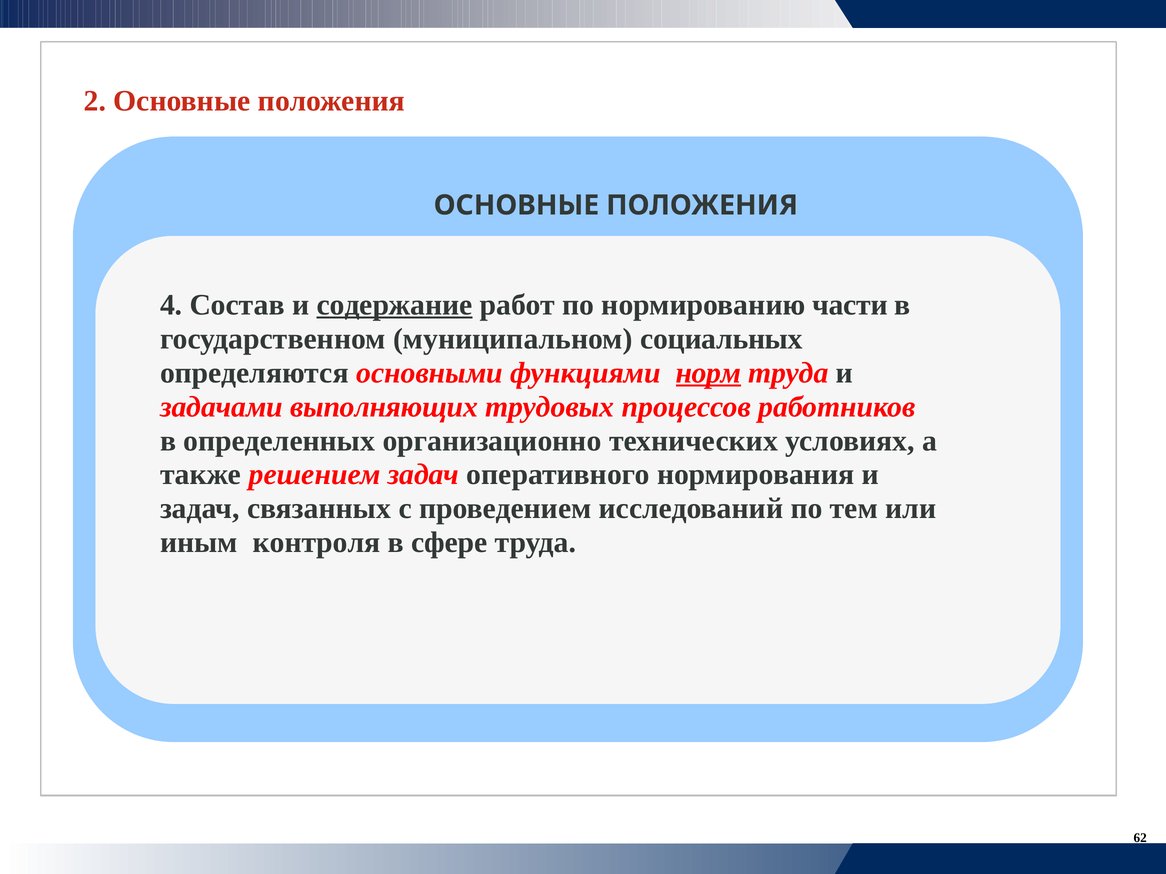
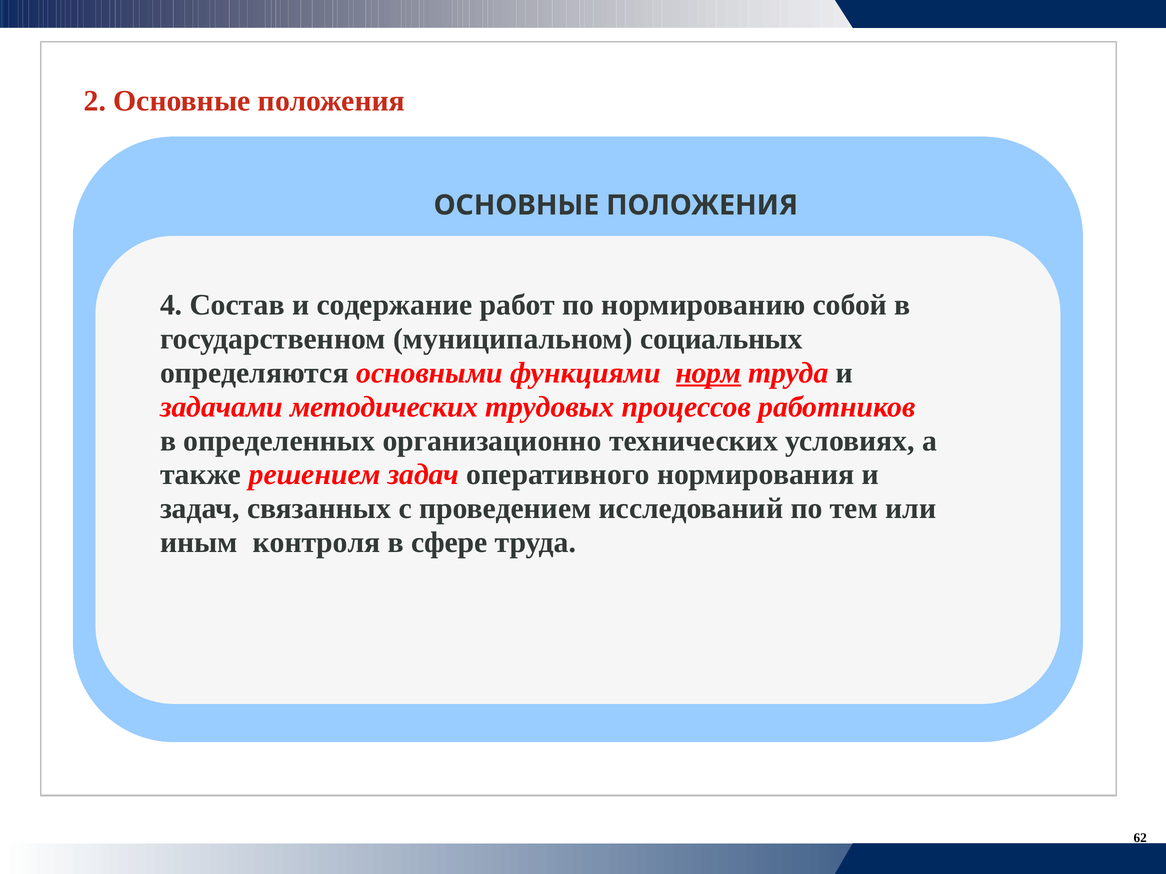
содержание underline: present -> none
части: части -> собой
выполняющих: выполняющих -> методических
